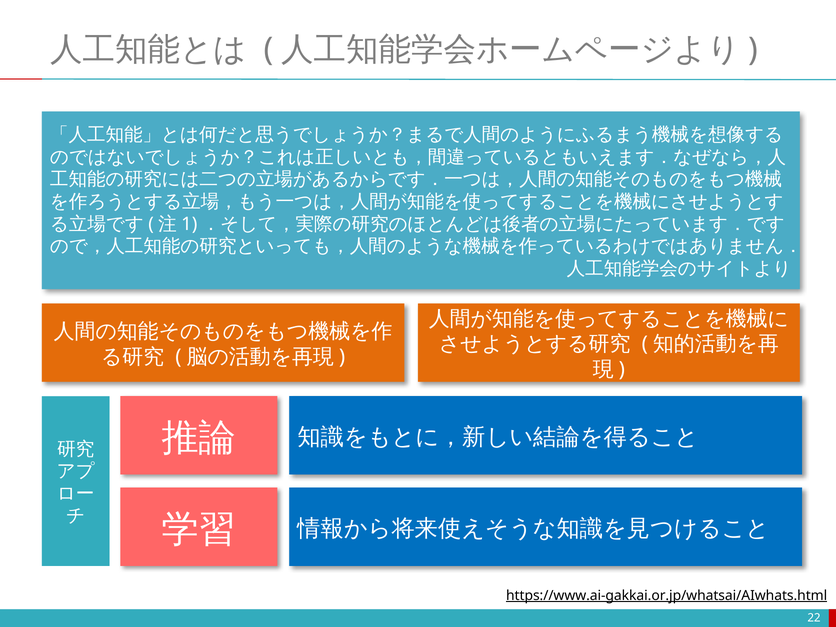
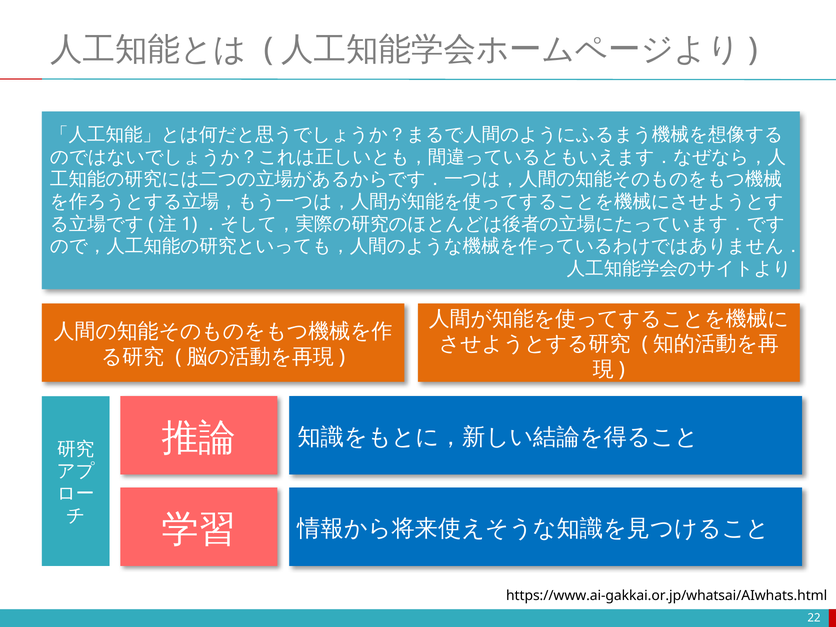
https://www.ai-gakkai.or.jp/whatsai/AIwhats.html underline: present -> none
